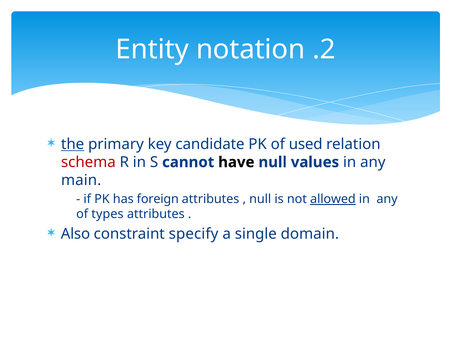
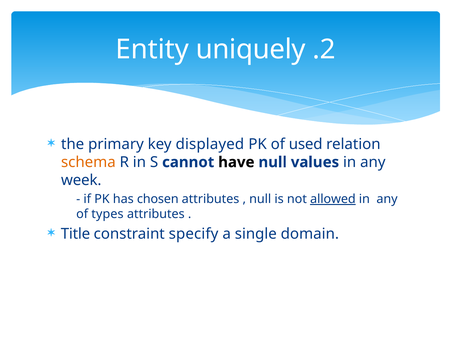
notation: notation -> uniquely
the underline: present -> none
candidate: candidate -> displayed
schema colour: red -> orange
main: main -> week
foreign: foreign -> chosen
Also: Also -> Title
